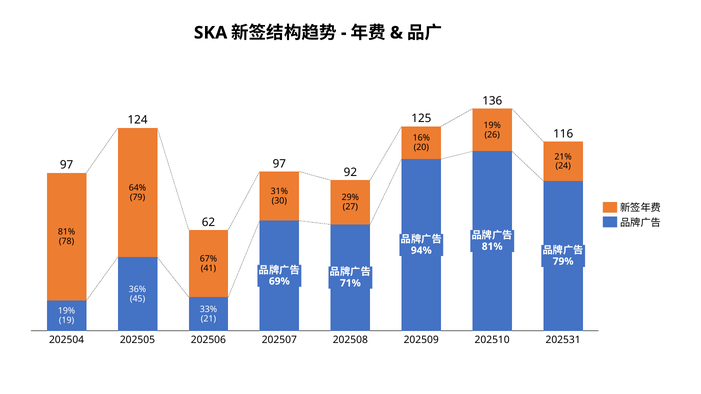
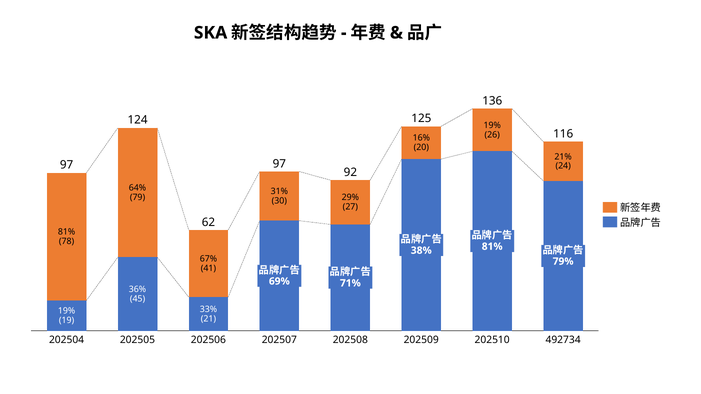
94%: 94% -> 38%
202531: 202531 -> 492734
